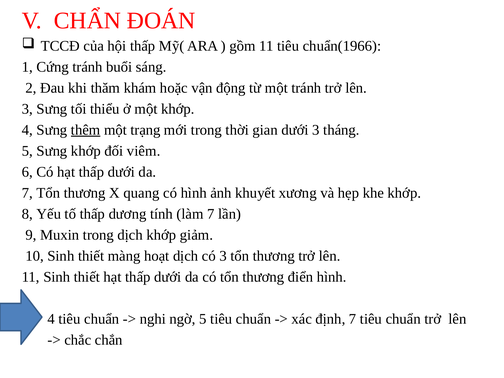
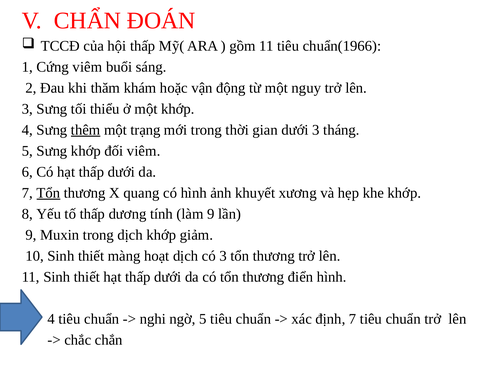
Cứng tránh: tránh -> viêm
một tránh: tránh -> nguy
Tổn at (48, 193) underline: none -> present
làm 7: 7 -> 9
